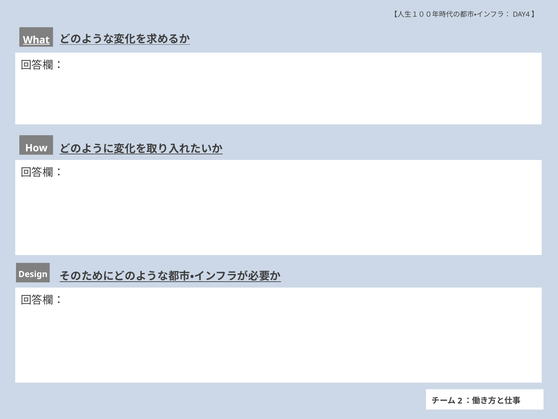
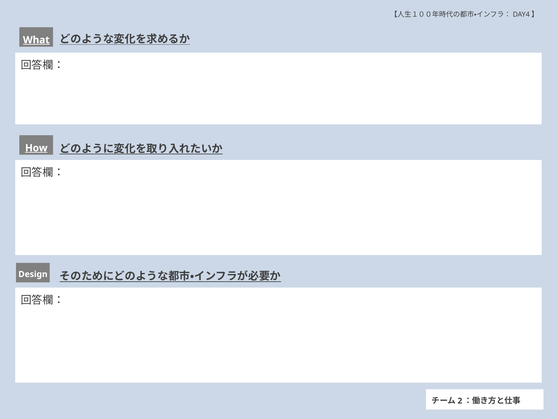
How underline: none -> present
